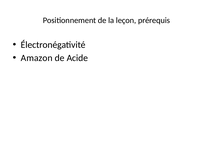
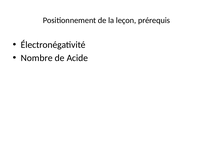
Amazon: Amazon -> Nombre
